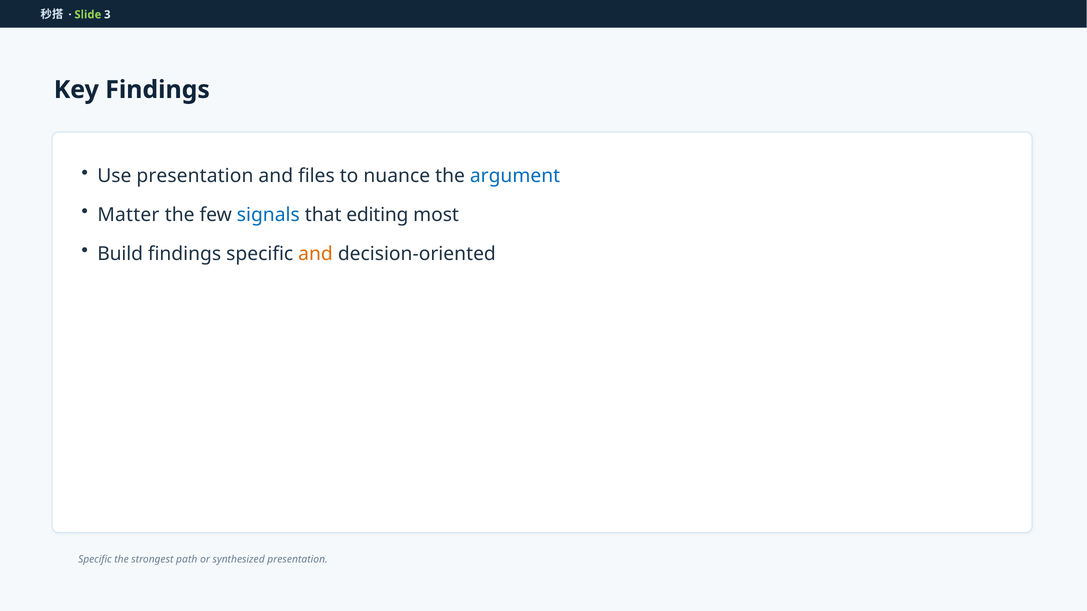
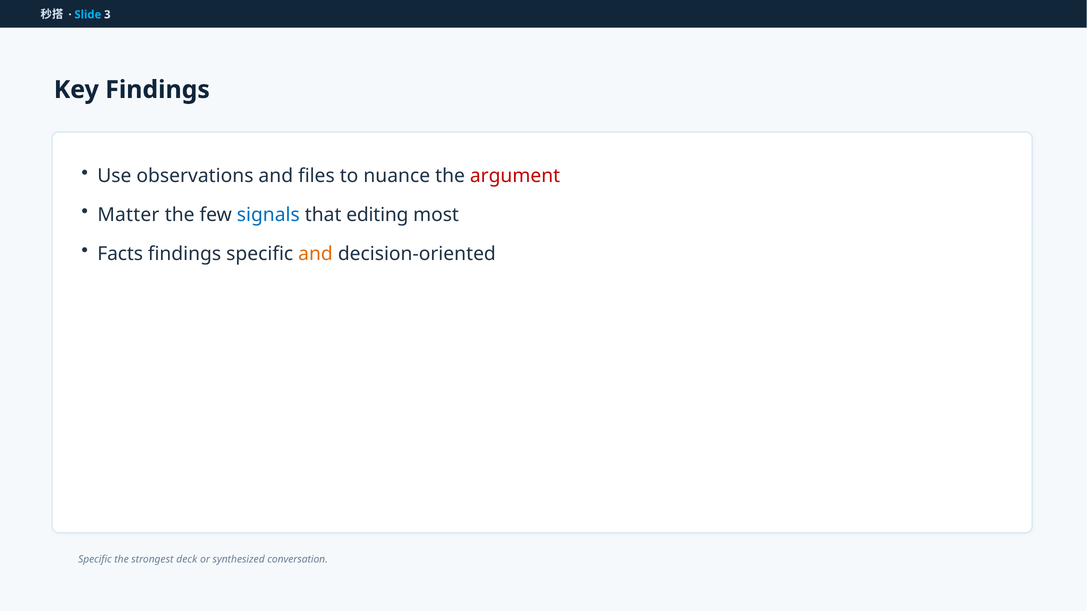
Slide colour: light green -> light blue
Use presentation: presentation -> observations
argument colour: blue -> red
Build: Build -> Facts
path: path -> deck
synthesized presentation: presentation -> conversation
